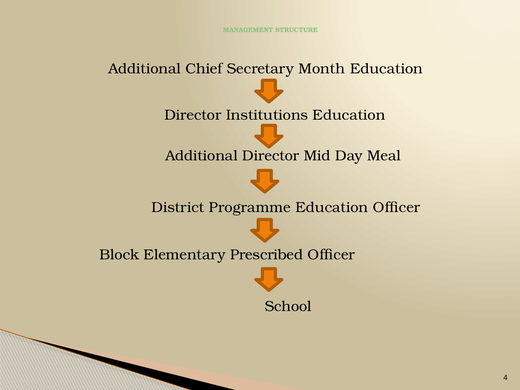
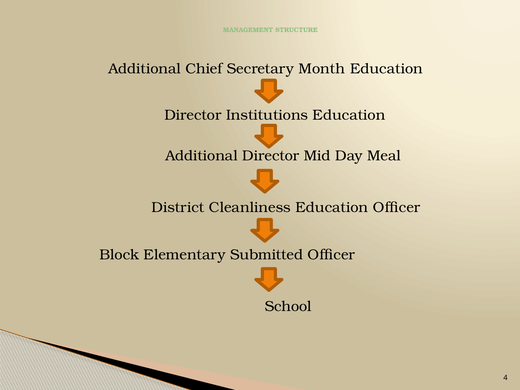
Programme: Programme -> Cleanliness
Prescribed: Prescribed -> Submitted
